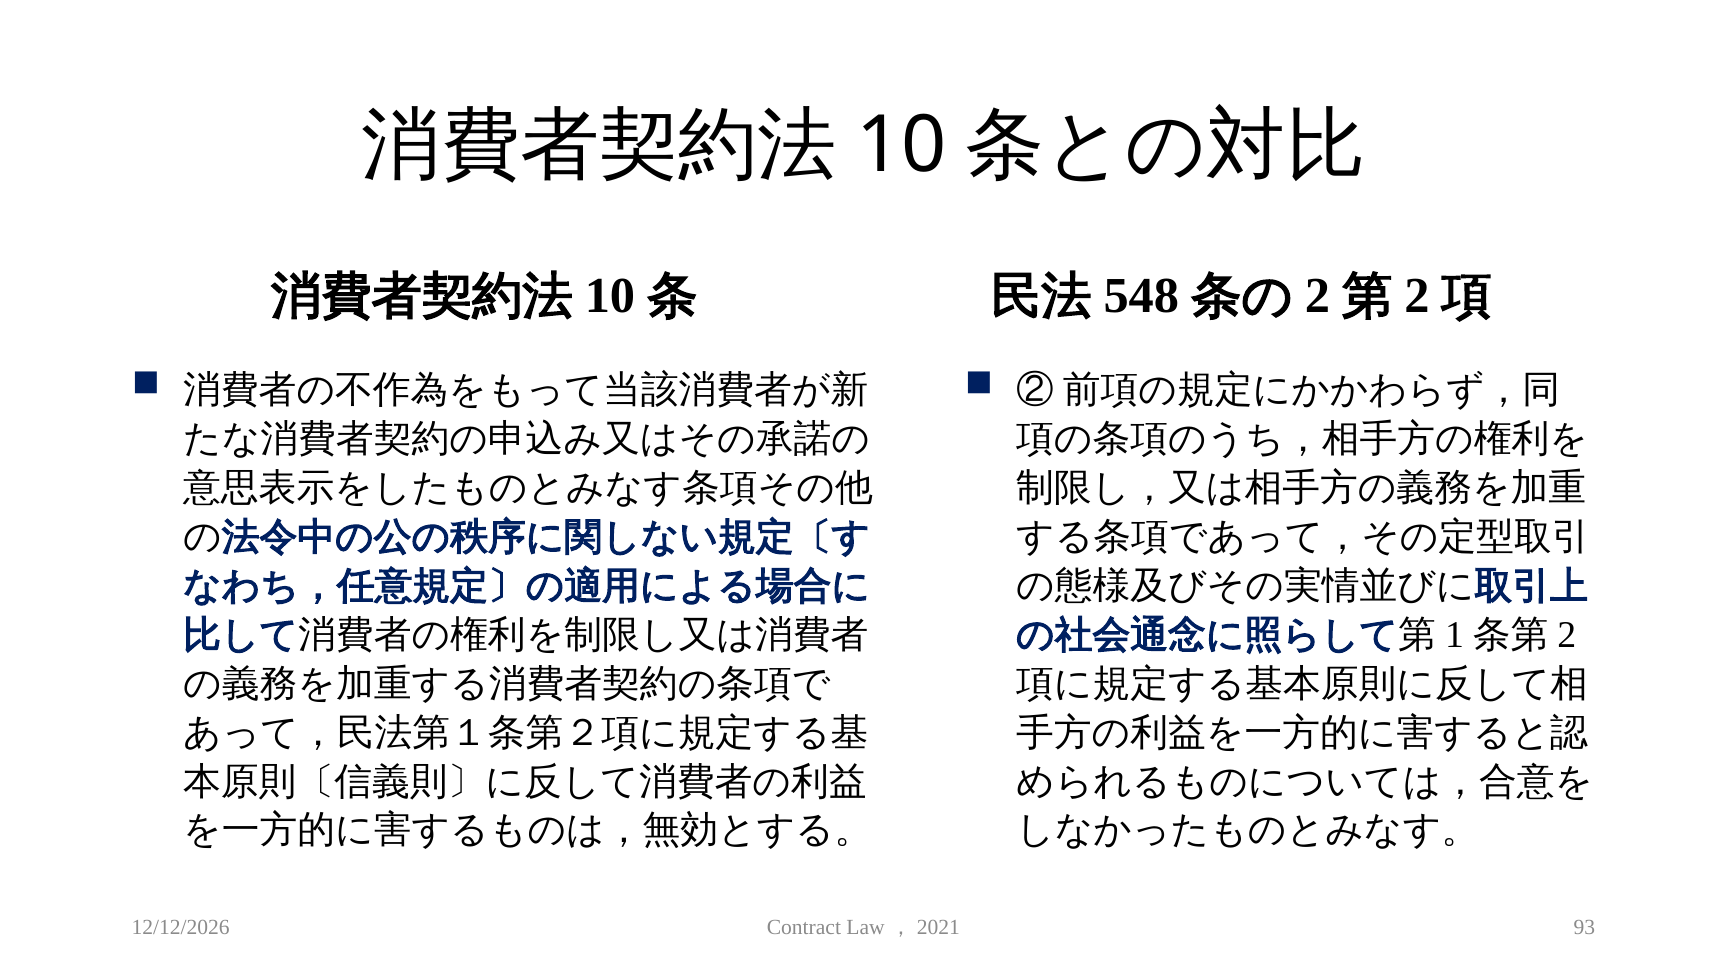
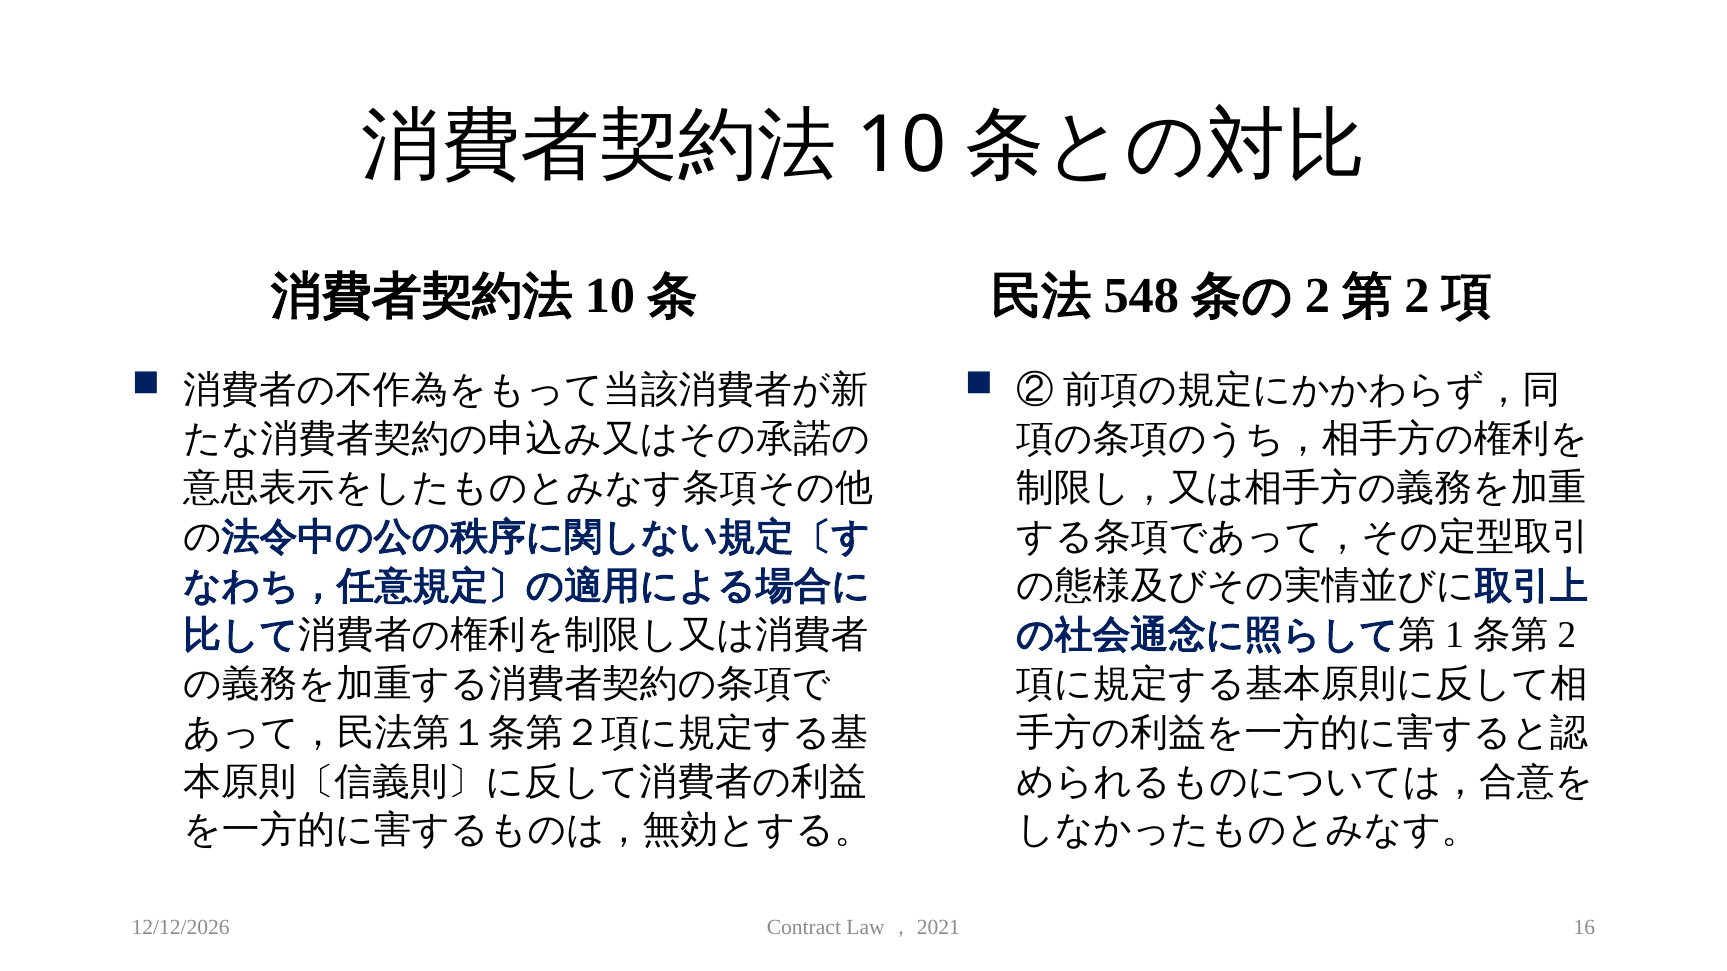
93: 93 -> 16
